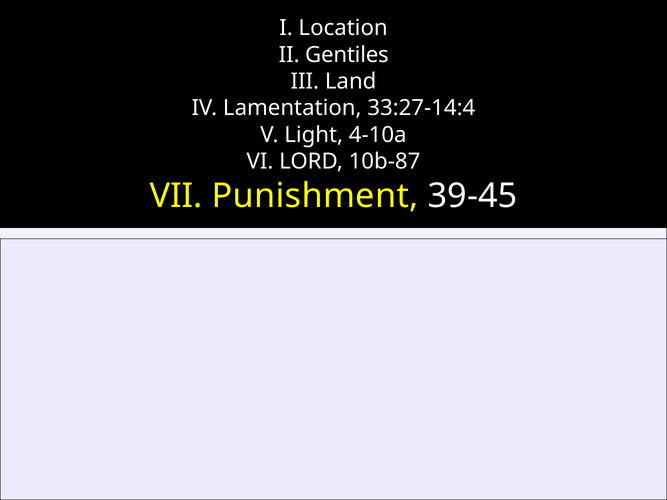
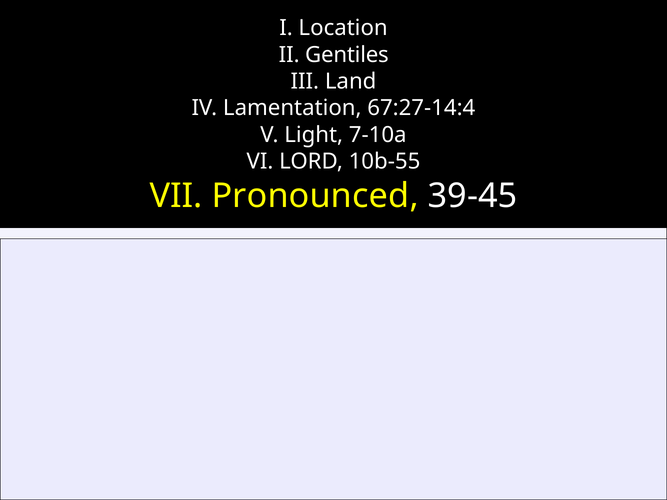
33:27-14:4: 33:27-14:4 -> 67:27-14:4
4-10a: 4-10a -> 7-10a
10b-87: 10b-87 -> 10b-55
Punishment: Punishment -> Pronounced
